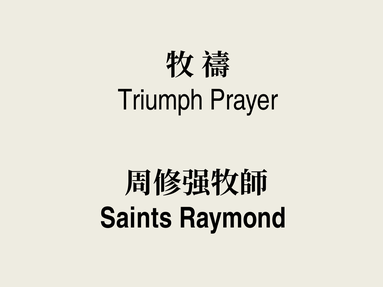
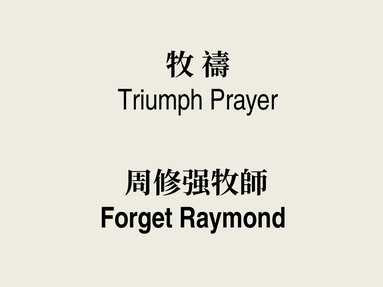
Saints: Saints -> Forget
